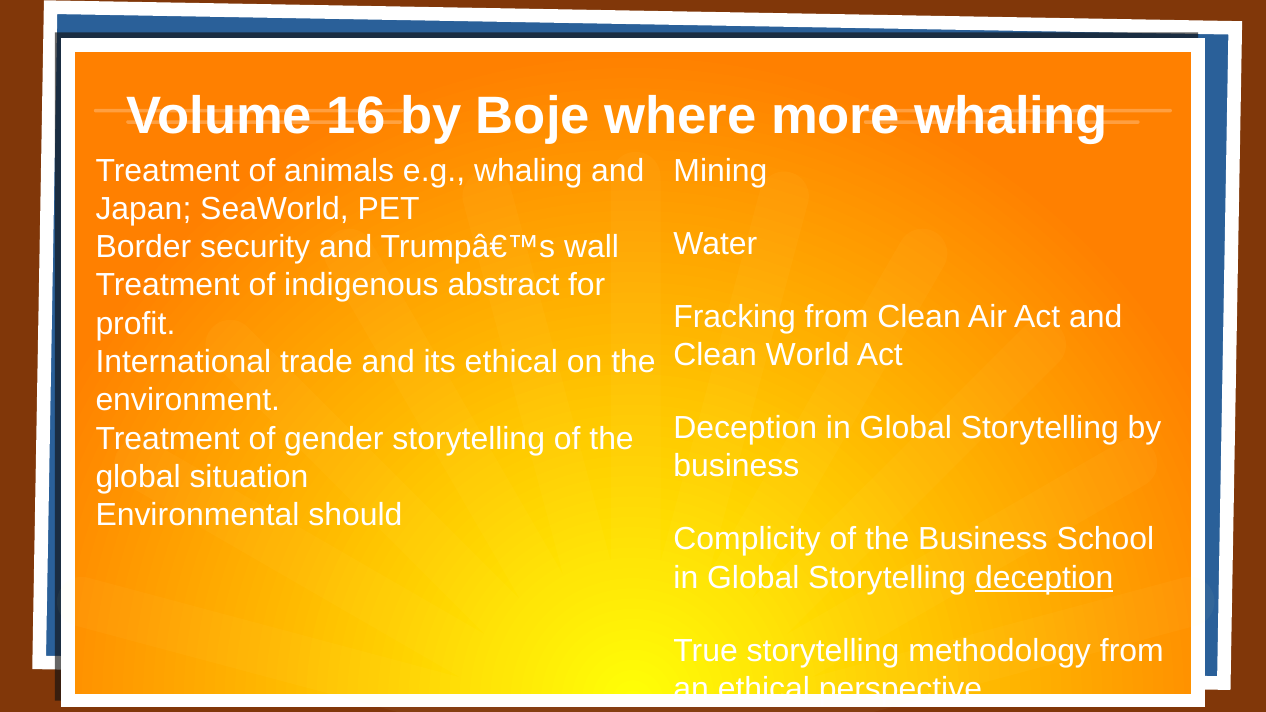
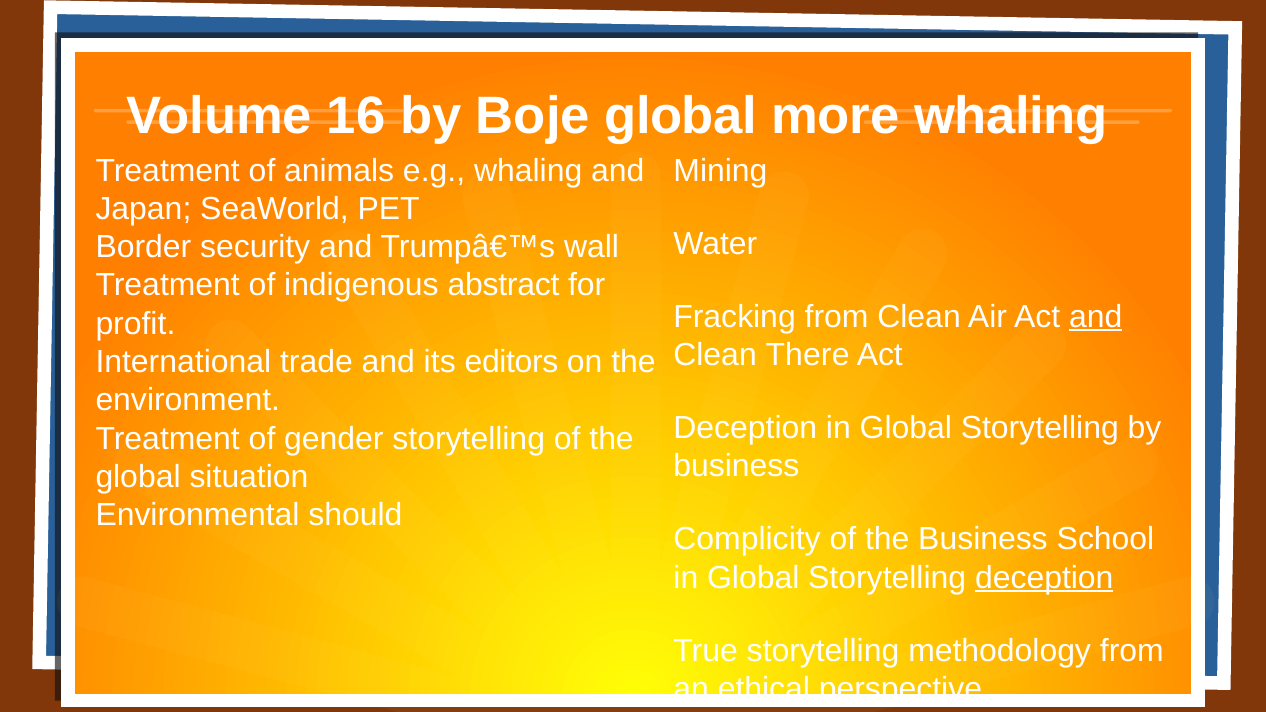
Boje where: where -> global
and at (1096, 317) underline: none -> present
World: World -> There
its ethical: ethical -> editors
